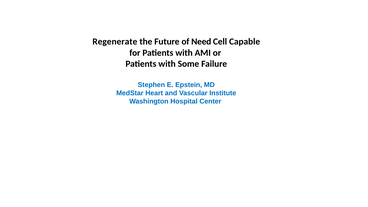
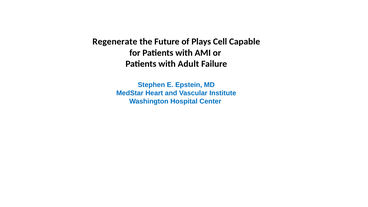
Need: Need -> Plays
Some: Some -> Adult
